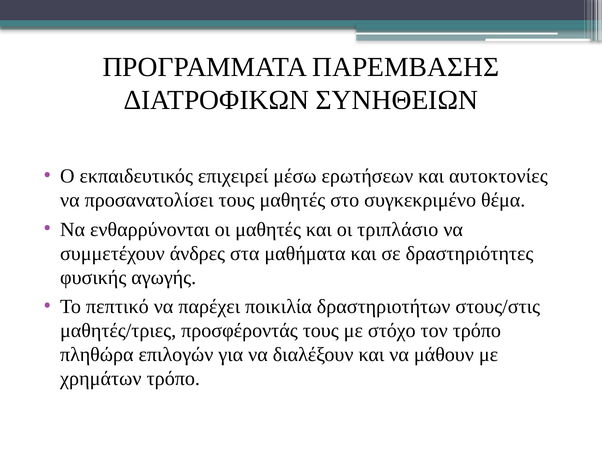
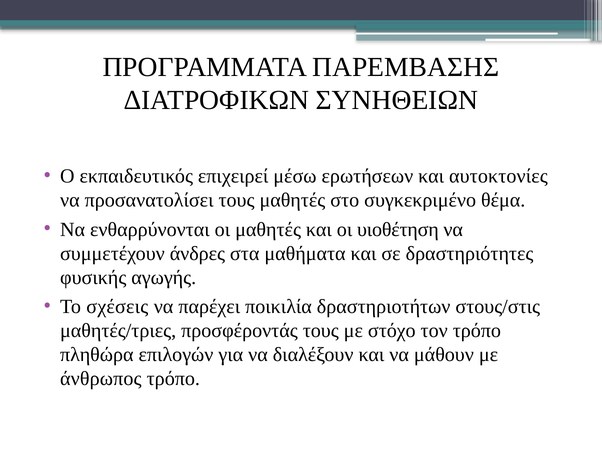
τριπλάσιο: τριπλάσιο -> υιοθέτηση
πεπτικό: πεπτικό -> σχέσεις
χρημάτων: χρημάτων -> άνθρωπος
